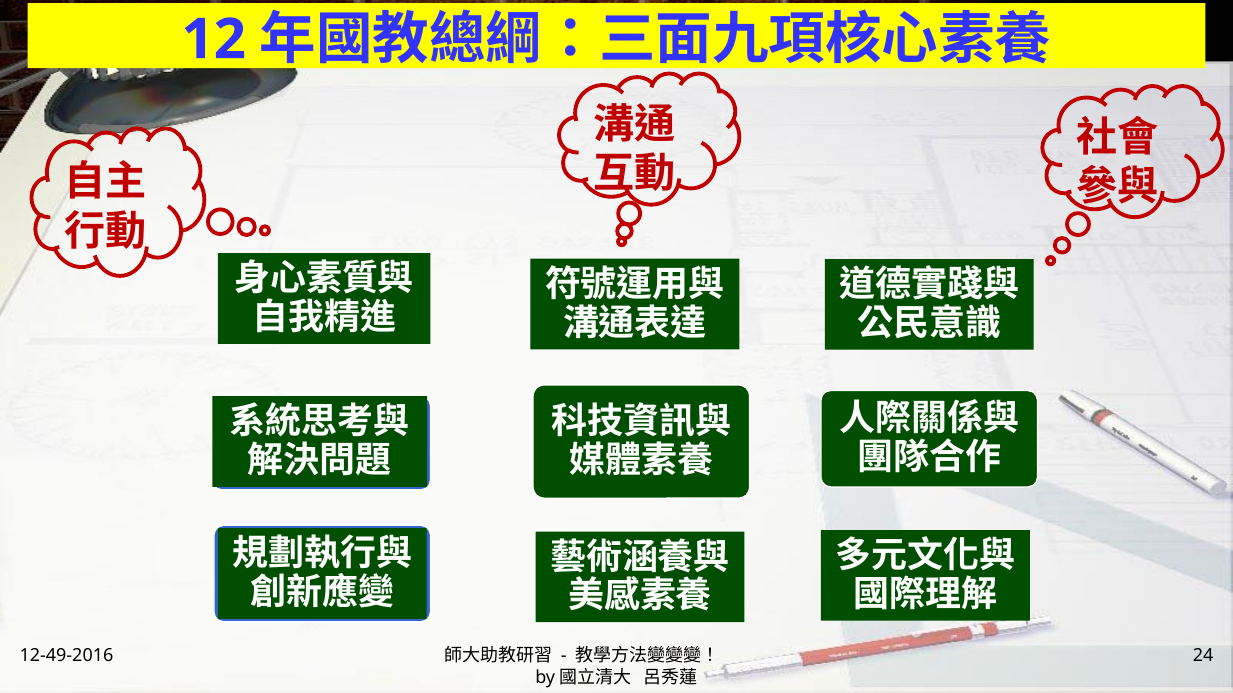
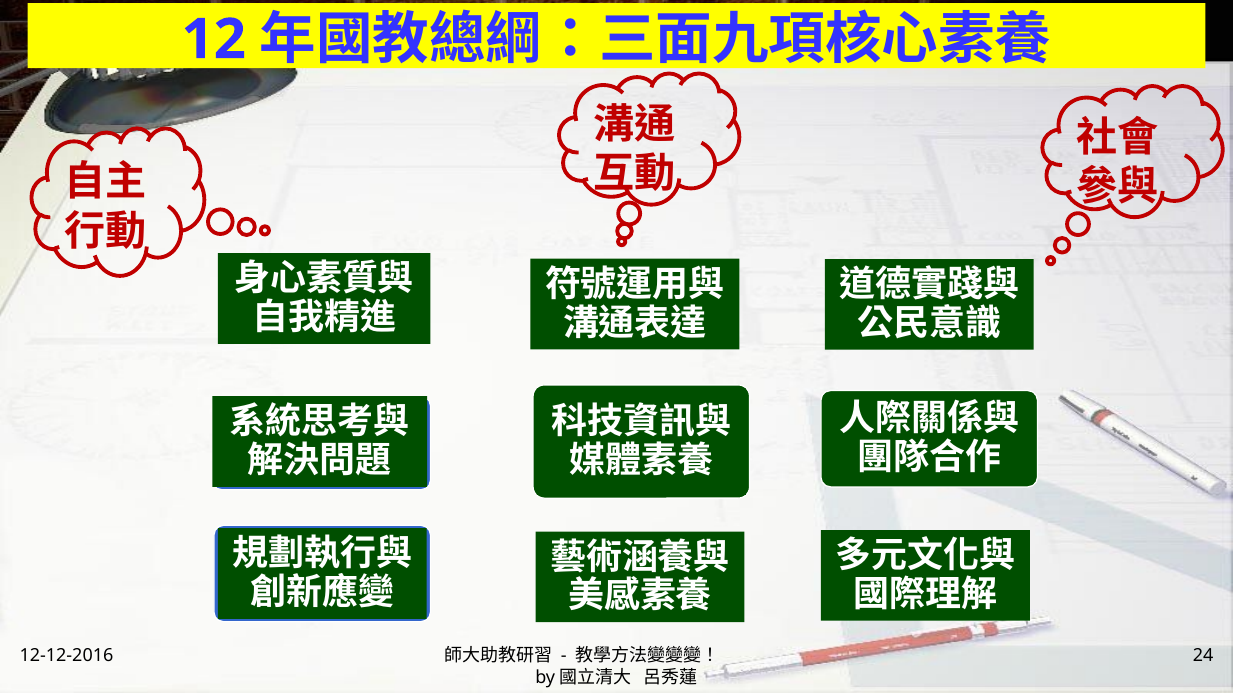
12-49-2016: 12-49-2016 -> 12-12-2016
